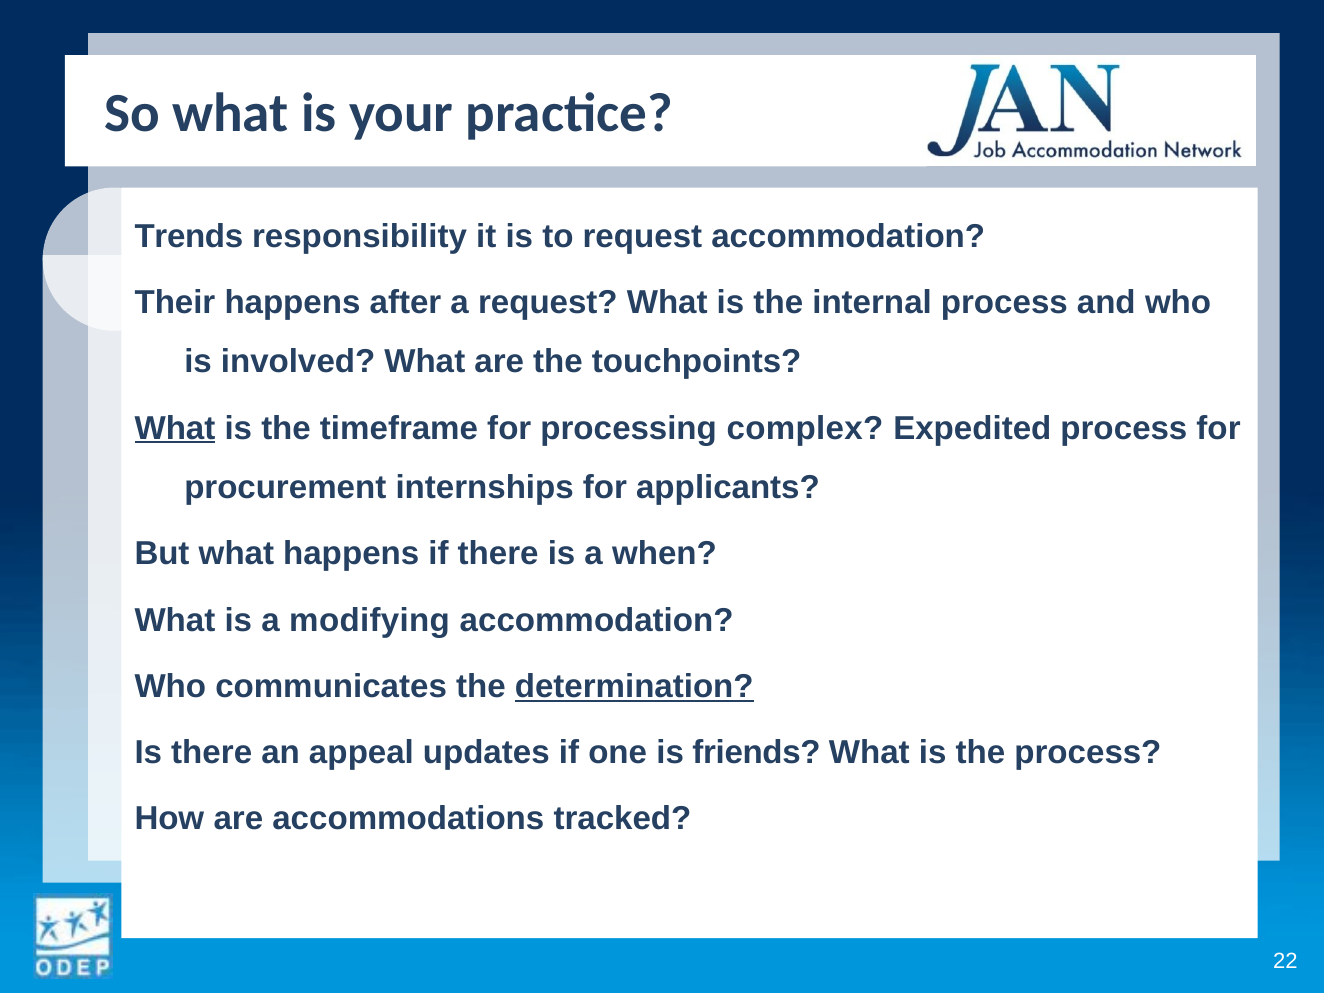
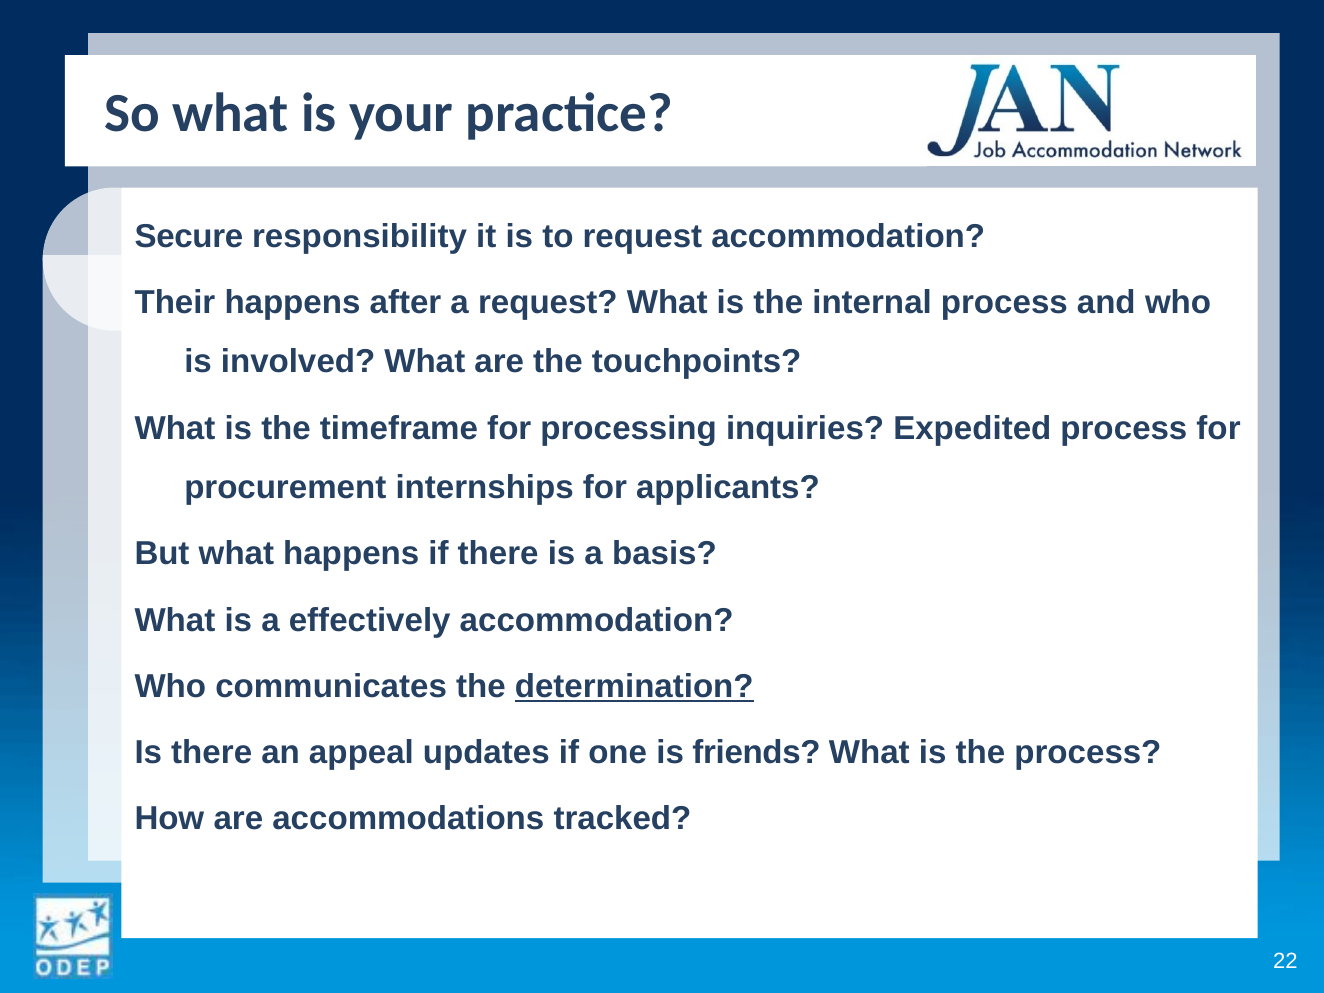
Trends: Trends -> Secure
What at (175, 428) underline: present -> none
complex: complex -> inquiries
when: when -> basis
modifying: modifying -> effectively
